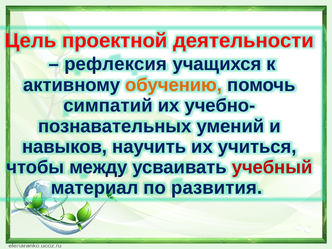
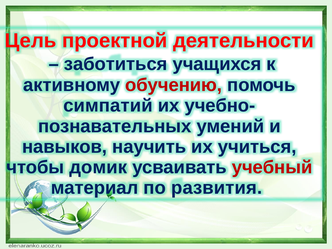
рефлексия: рефлексия -> заботиться
обучению colour: orange -> red
между: между -> домик
